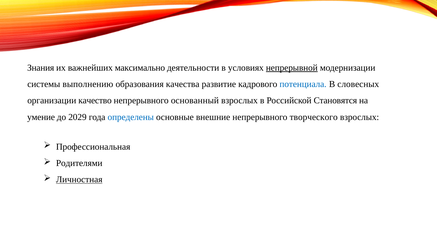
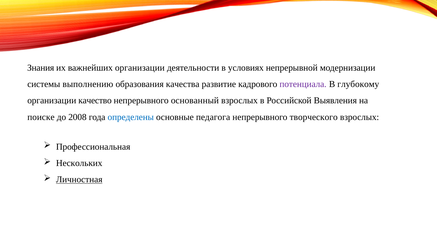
важнейших максимально: максимально -> организации
непрерывной underline: present -> none
потенциала colour: blue -> purple
словесных: словесных -> глубокому
Становятся: Становятся -> Выявления
умение: умение -> поиске
2029: 2029 -> 2008
внешние: внешние -> педагога
Родителями: Родителями -> Нескольких
